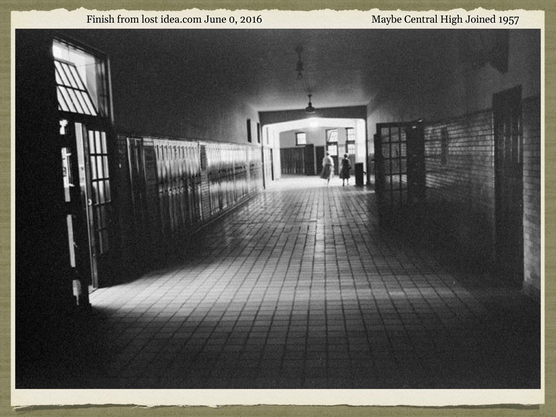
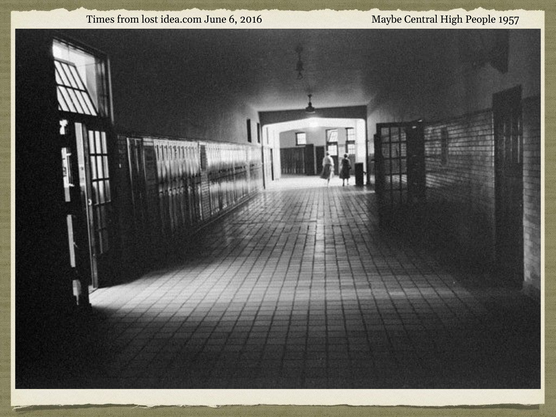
Finish: Finish -> Times
0: 0 -> 6
Joined: Joined -> People
